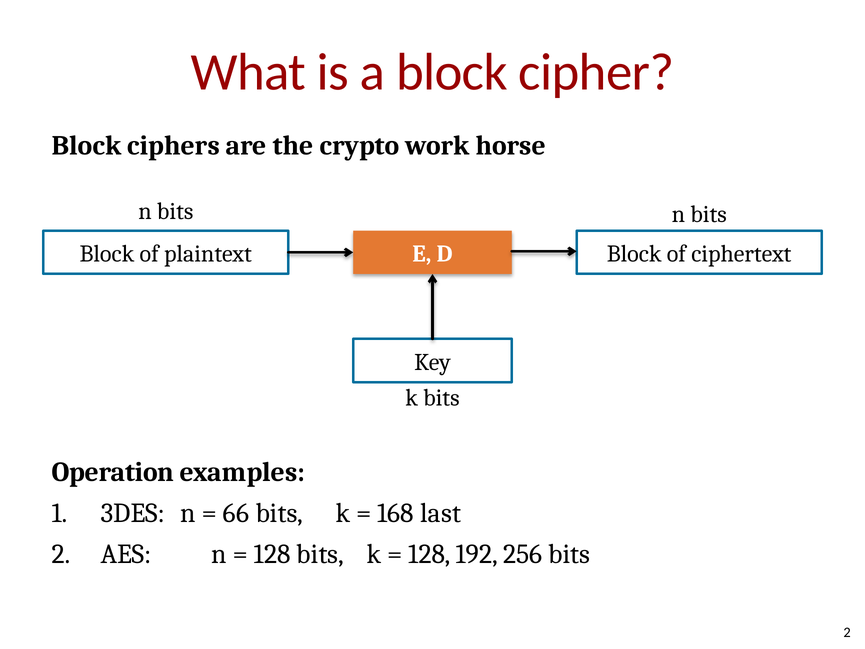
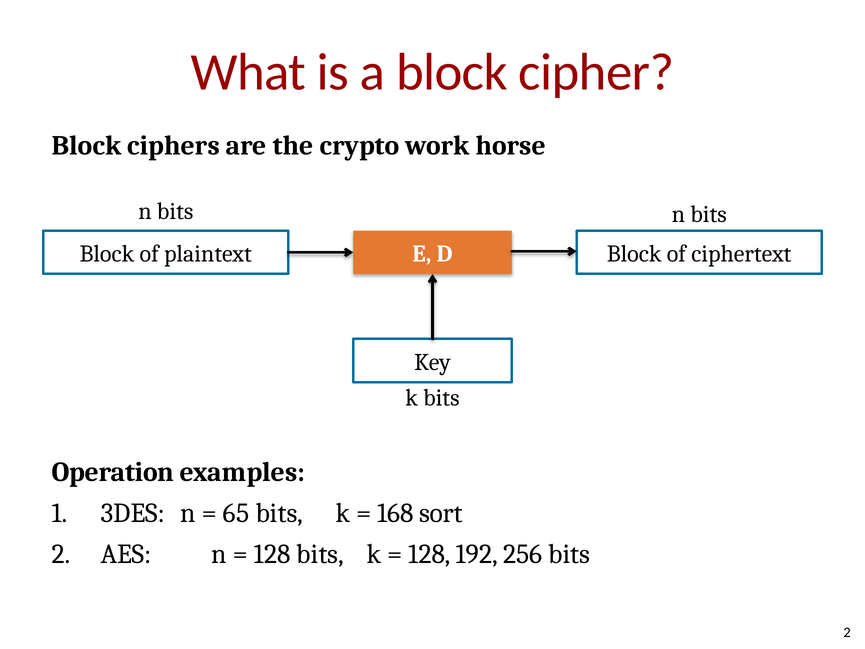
66: 66 -> 65
last: last -> sort
